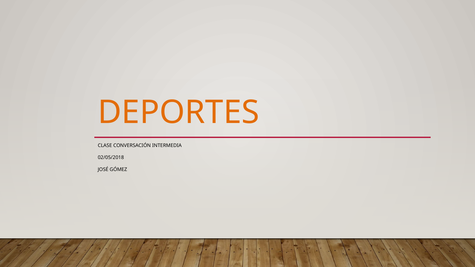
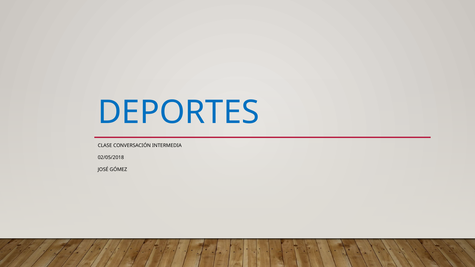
DEPORTES colour: orange -> blue
